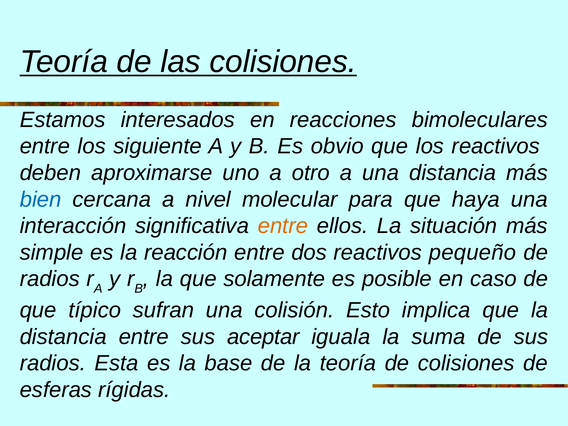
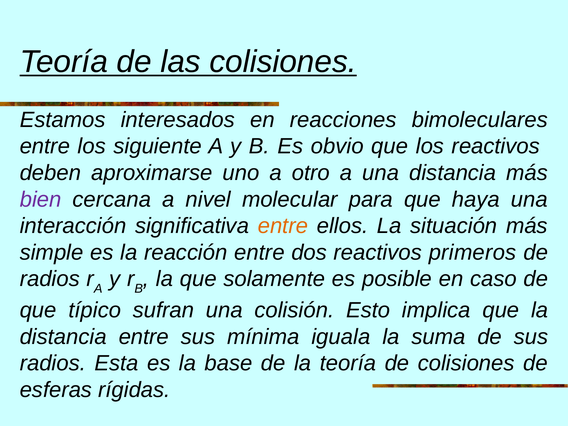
bien colour: blue -> purple
pequeño: pequeño -> primeros
aceptar: aceptar -> mínima
